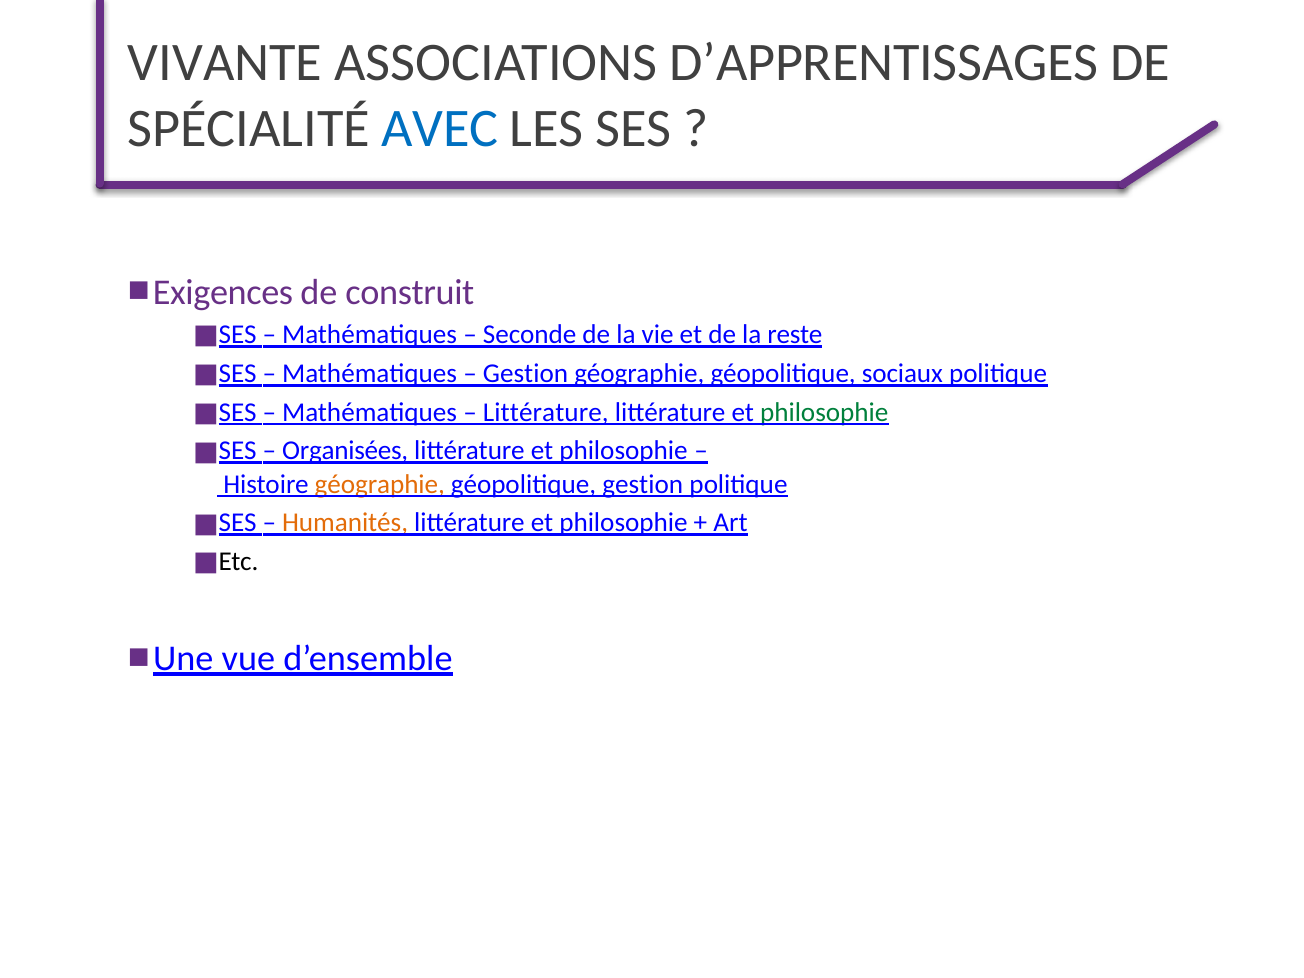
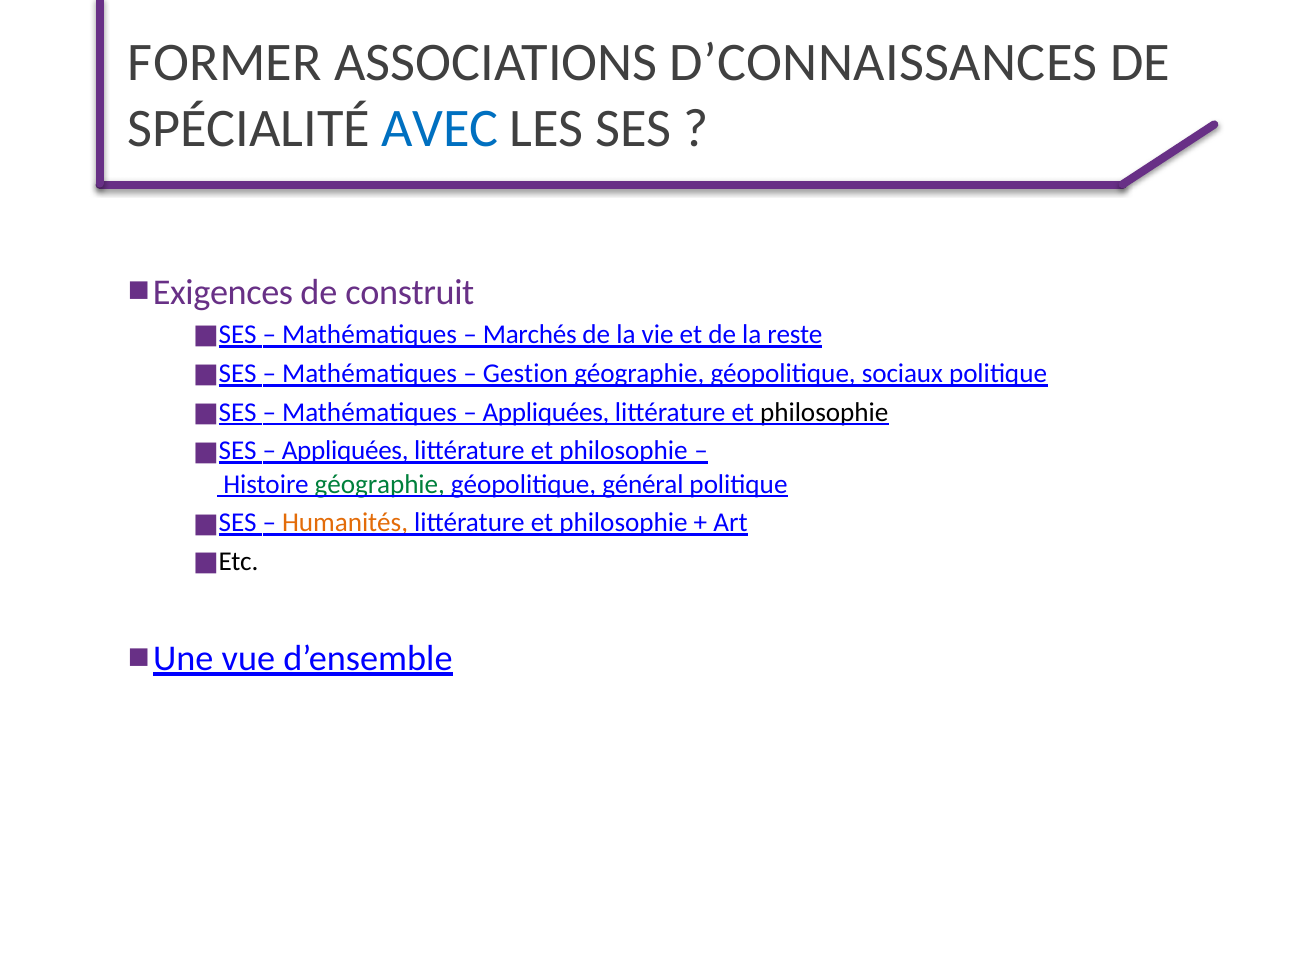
VIVANTE: VIVANTE -> FORMER
D’APPRENTISSAGES: D’APPRENTISSAGES -> D’CONNAISSANCES
Seconde: Seconde -> Marchés
Littérature at (546, 412): Littérature -> Appliquées
philosophie at (824, 412) colour: green -> black
Organisées at (345, 451): Organisées -> Appliquées
géographie at (380, 484) colour: orange -> green
géopolitique gestion: gestion -> général
